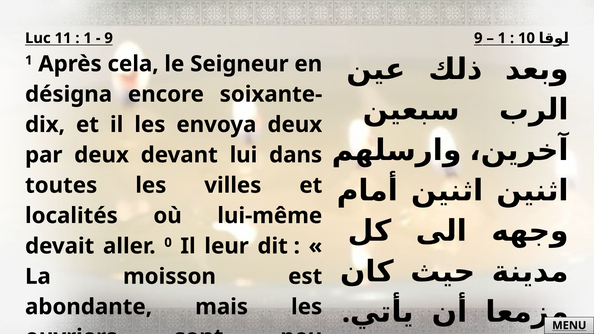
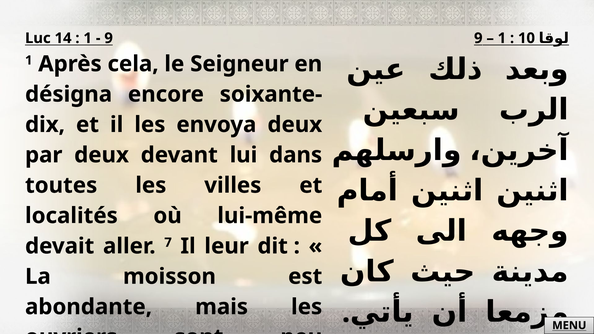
11: 11 -> 14
0: 0 -> 7
